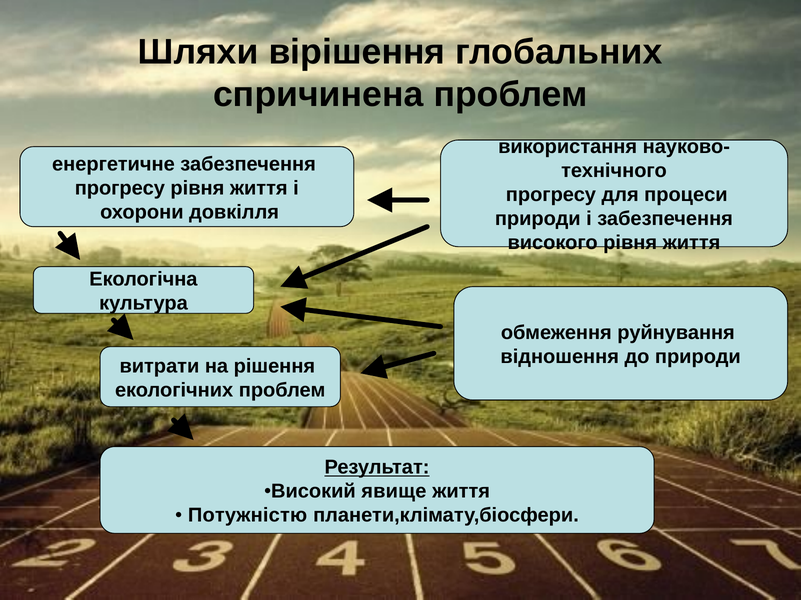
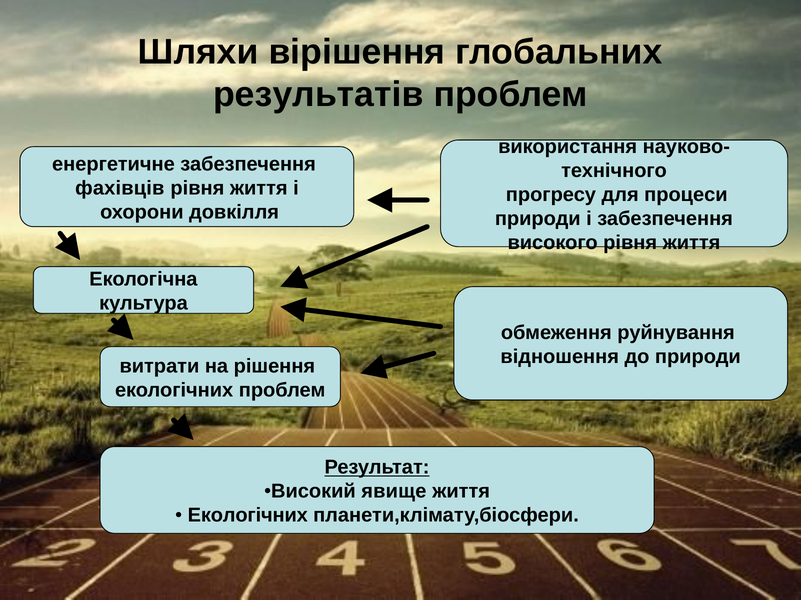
спричинена: спричинена -> результатів
прогресу at (120, 188): прогресу -> фахівців
Потужністю at (248, 516): Потужністю -> Екологічних
